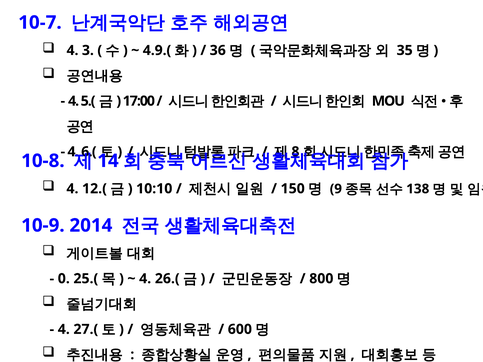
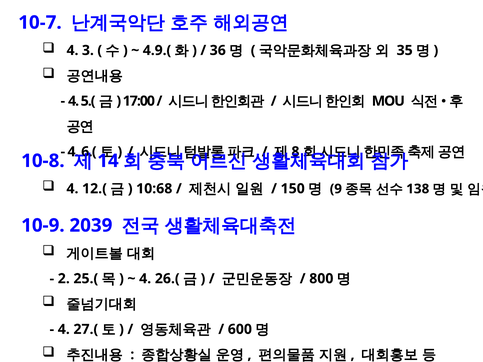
10:10: 10:10 -> 10:68
2014: 2014 -> 2039
0: 0 -> 2
